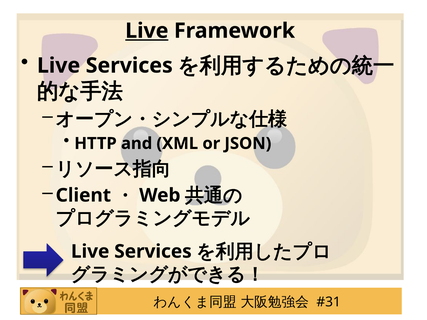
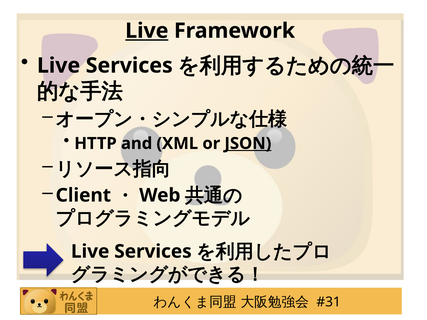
JSON underline: none -> present
